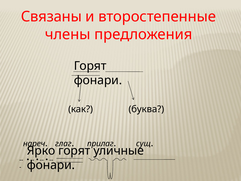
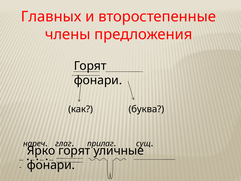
Связаны: Связаны -> Главных
